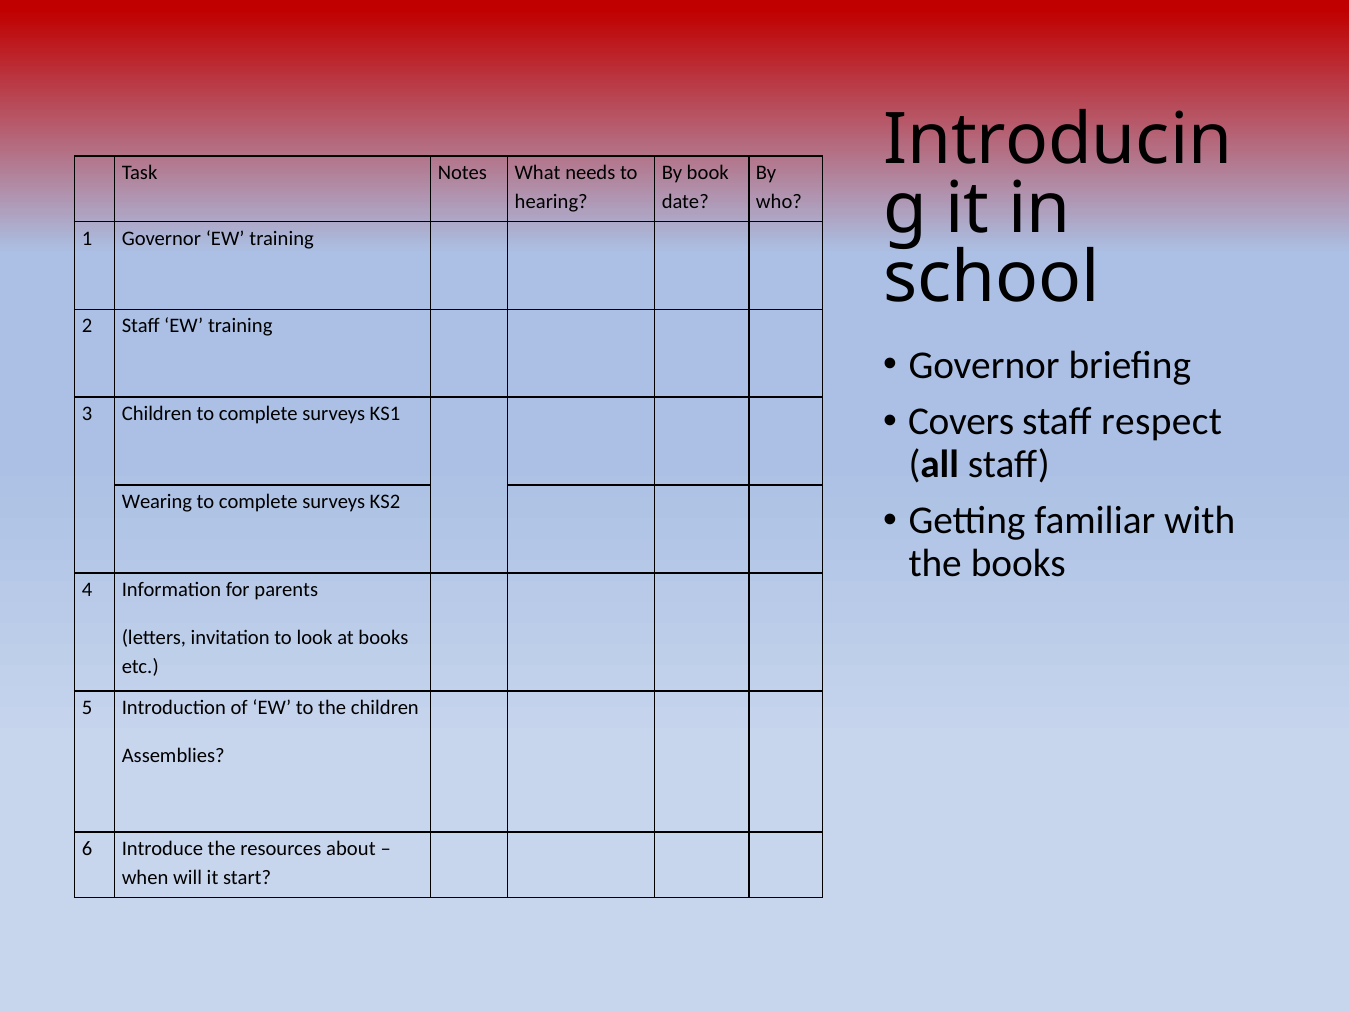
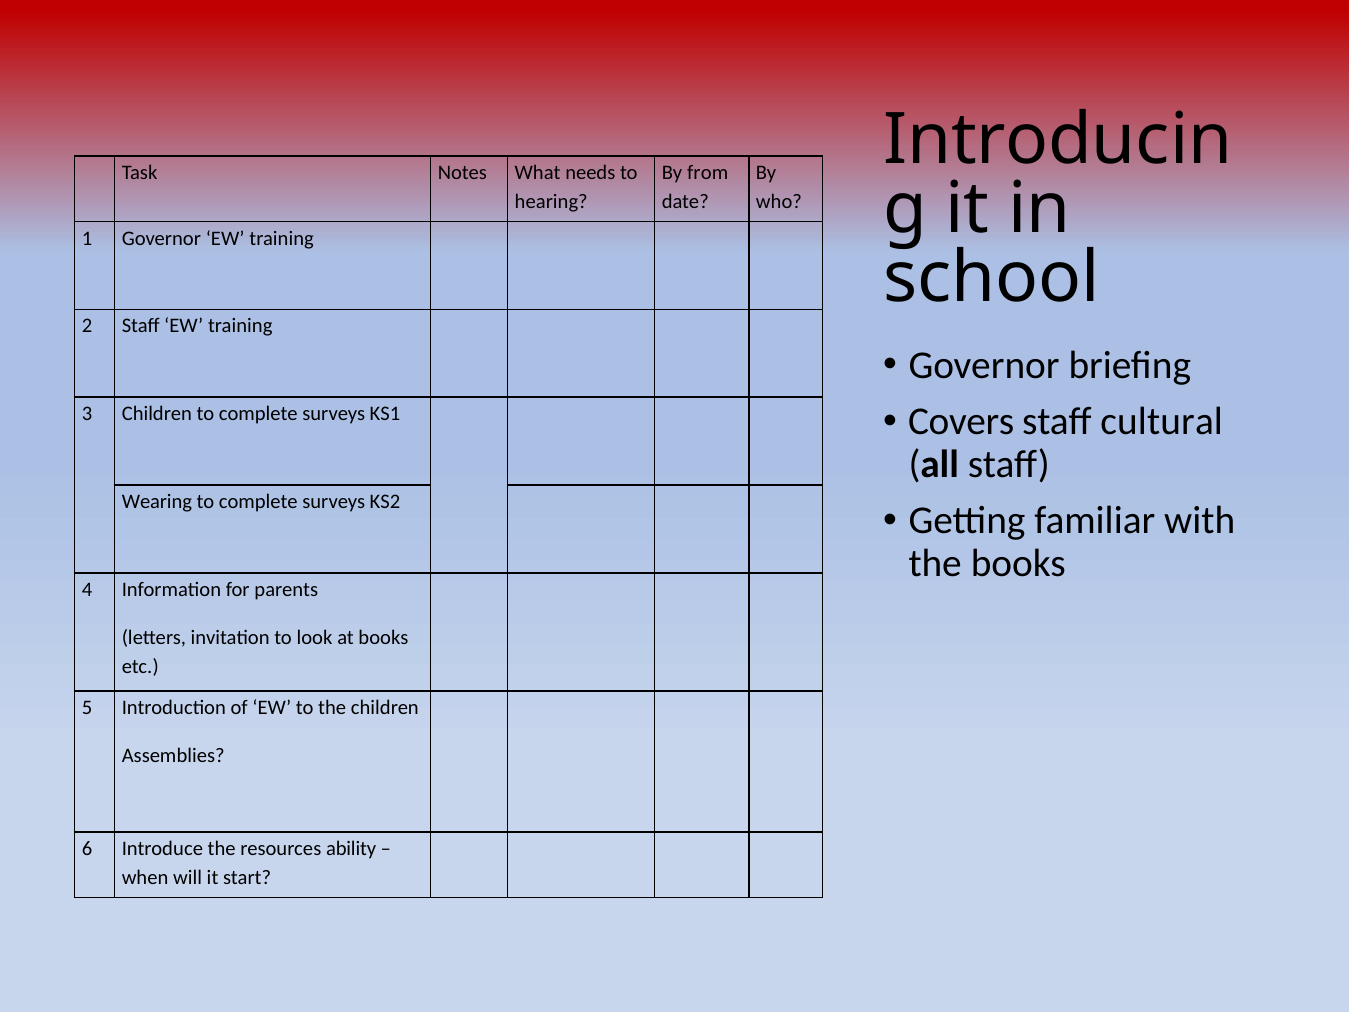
book: book -> from
respect: respect -> cultural
about: about -> ability
